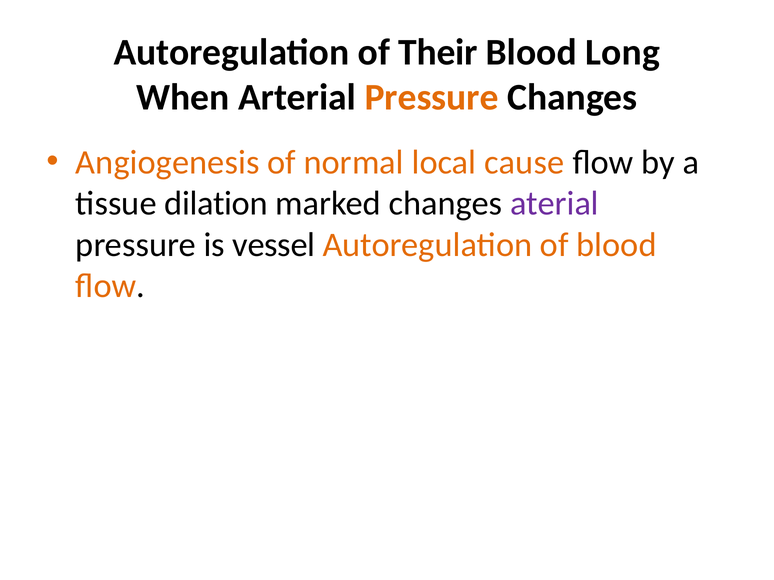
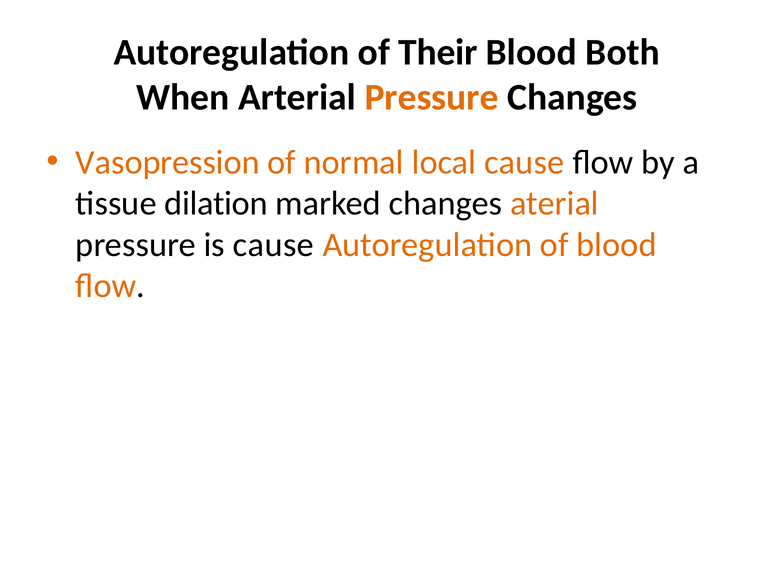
Long: Long -> Both
Angiogenesis: Angiogenesis -> Vasopression
aterial colour: purple -> orange
is vessel: vessel -> cause
